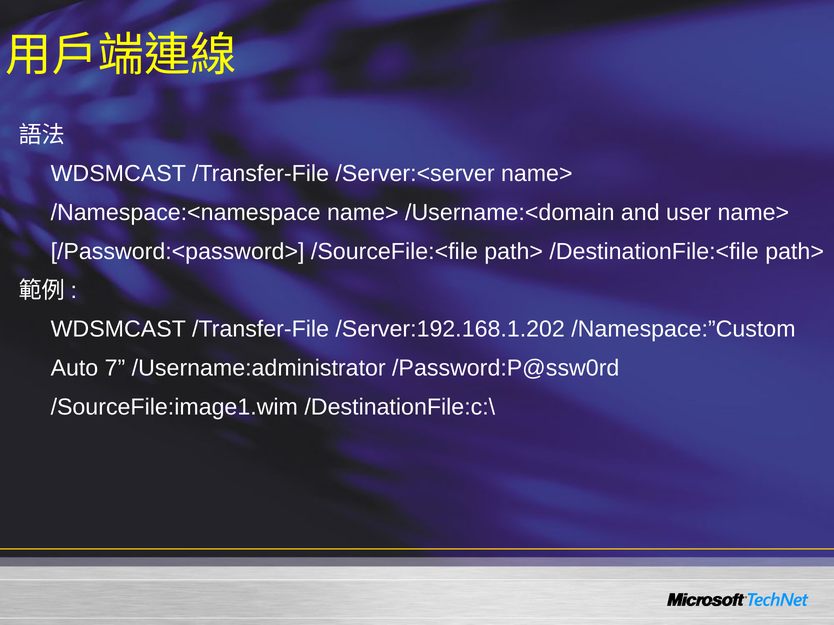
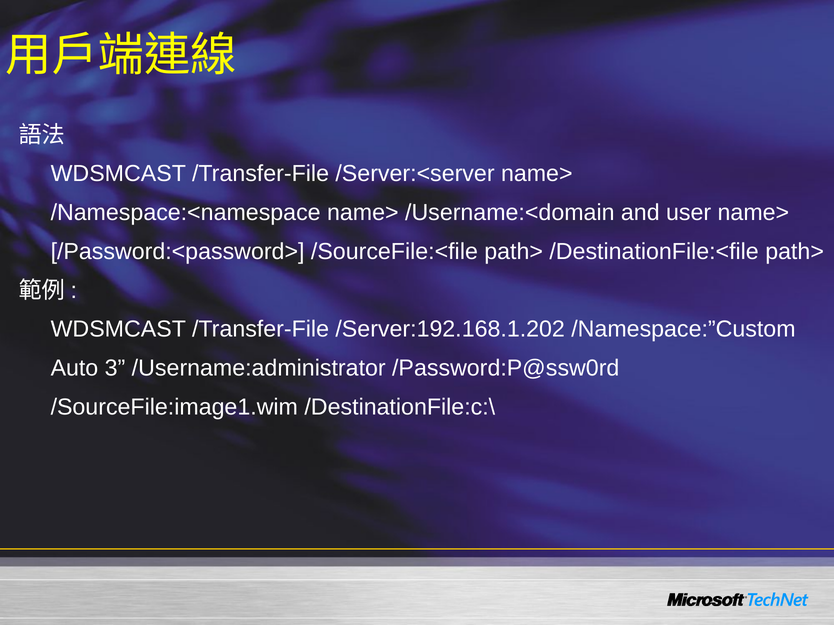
7: 7 -> 3
